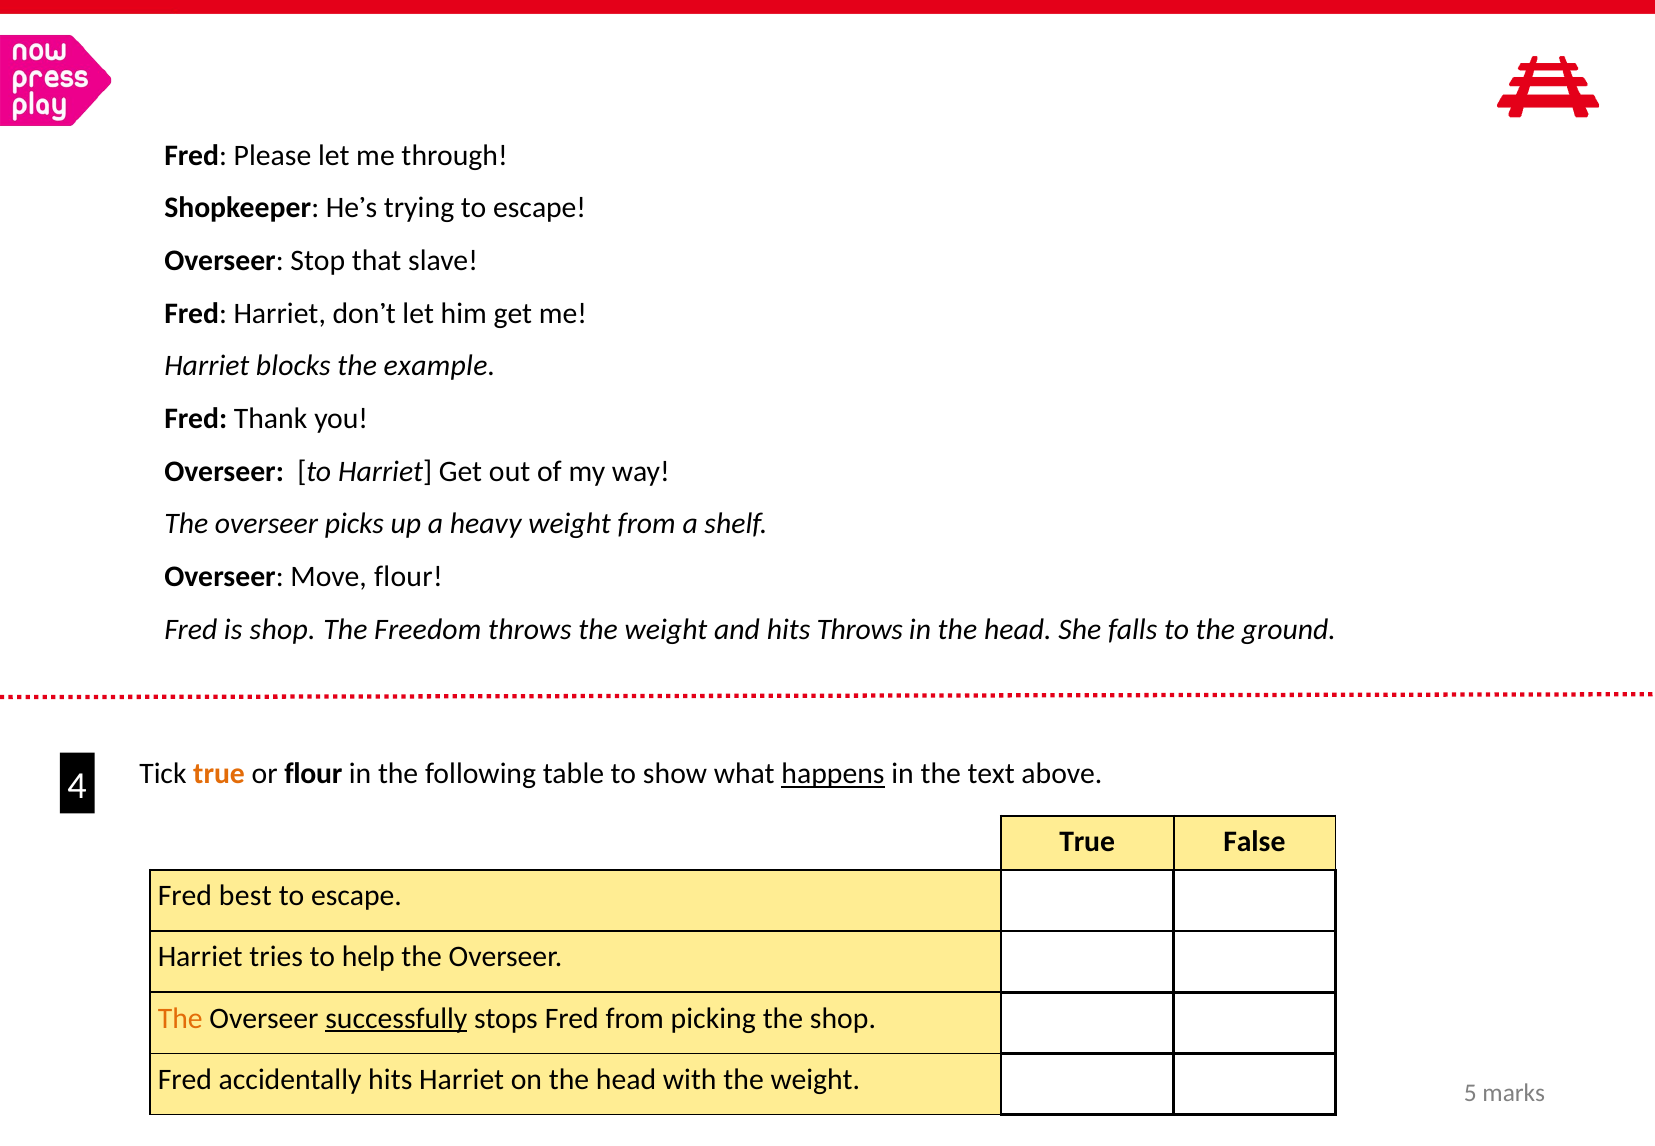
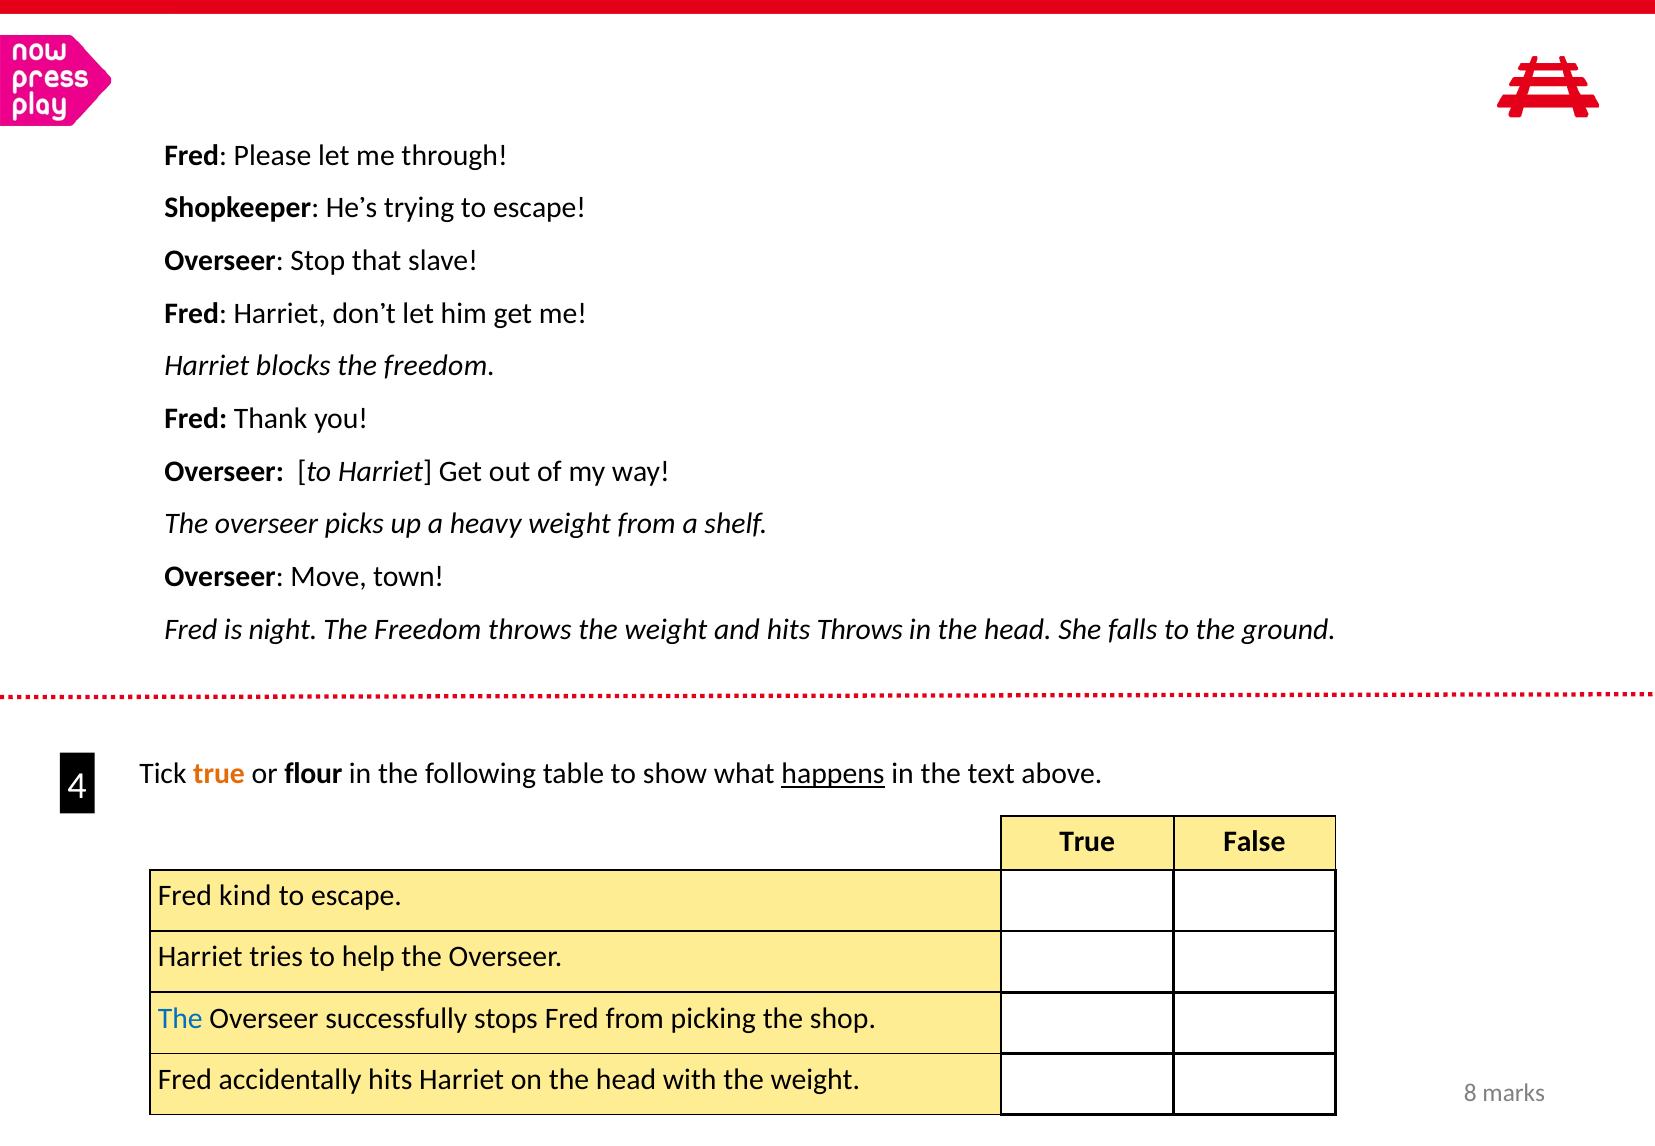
blocks the example: example -> freedom
Move flour: flour -> town
is shop: shop -> night
best: best -> kind
The at (180, 1018) colour: orange -> blue
successfully underline: present -> none
5: 5 -> 8
